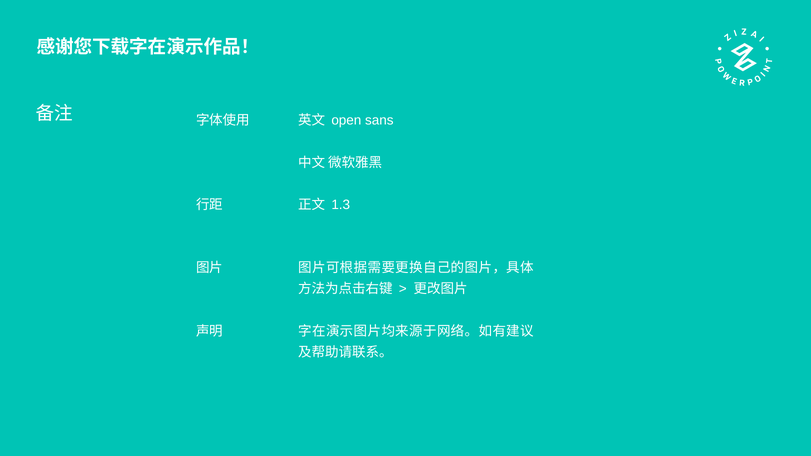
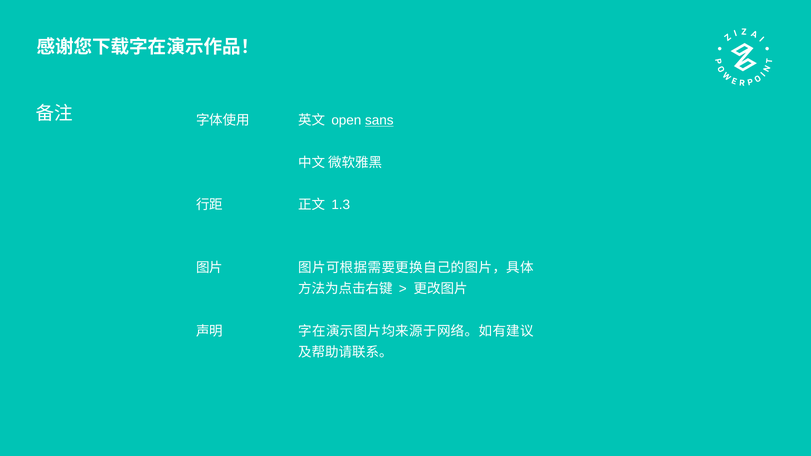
sans underline: none -> present
